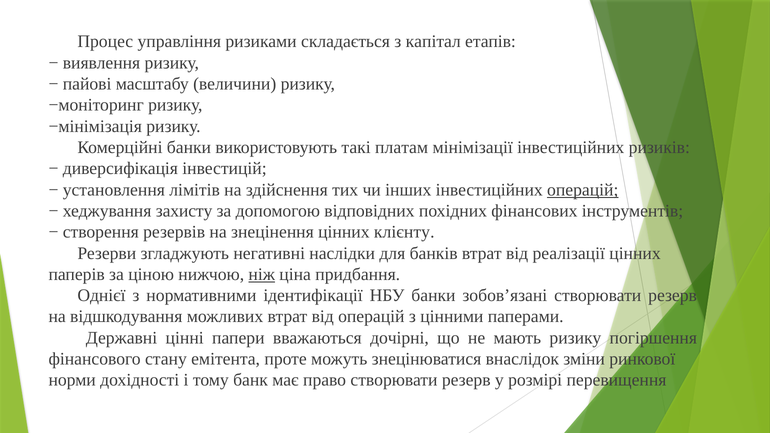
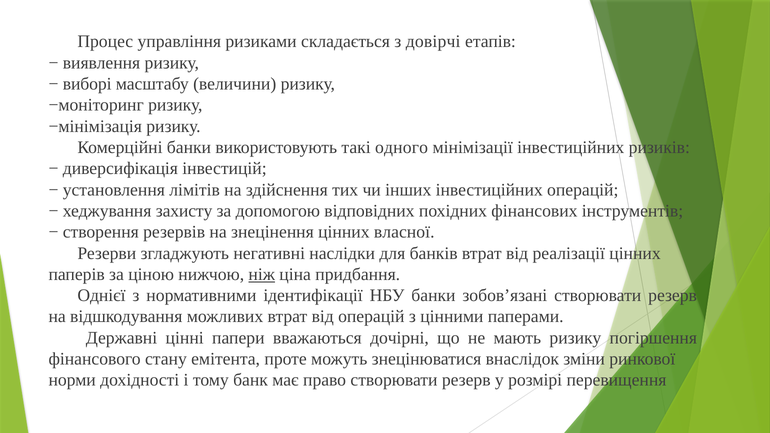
капітал: капітал -> довірчі
пайові: пайові -> виборі
платам: платам -> одного
операцій at (583, 190) underline: present -> none
клієнту: клієнту -> власної
